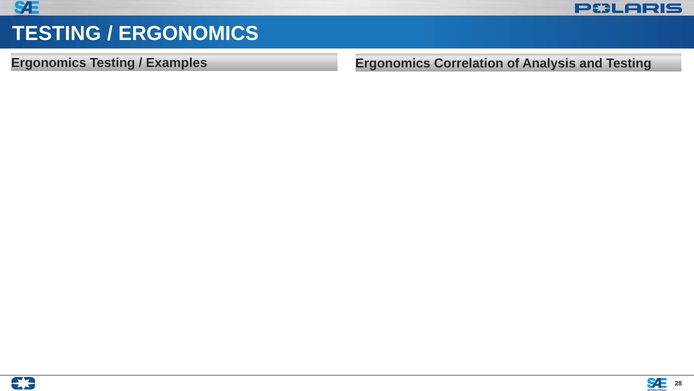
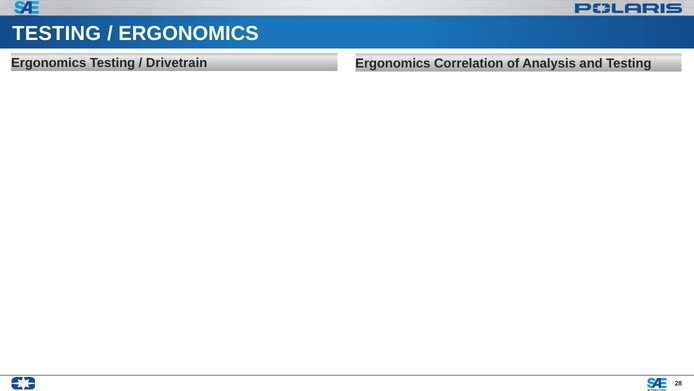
Examples: Examples -> Drivetrain
